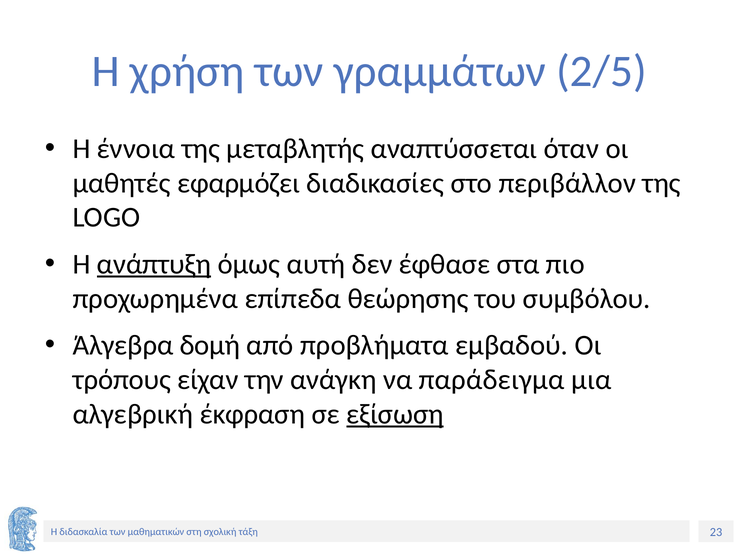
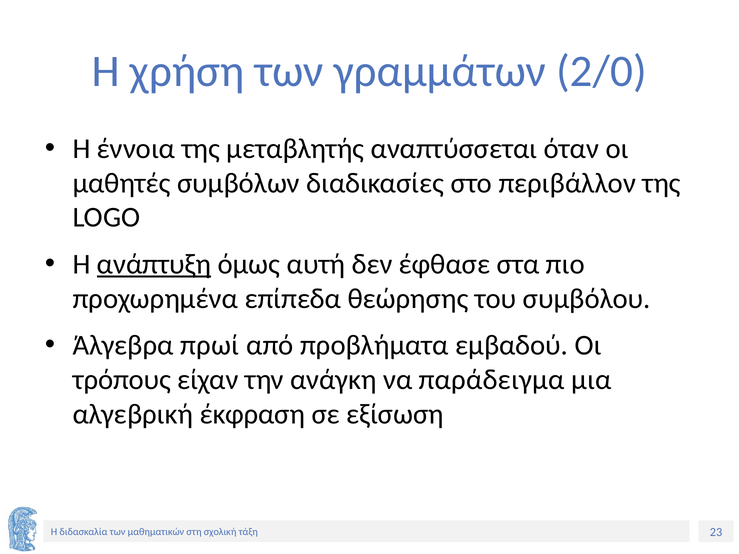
2/5: 2/5 -> 2/0
εφαρμόζει: εφαρμόζει -> συμβόλων
δομή: δομή -> πρωί
εξίσωση underline: present -> none
